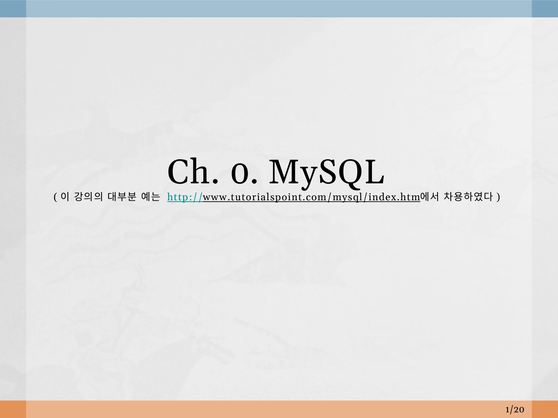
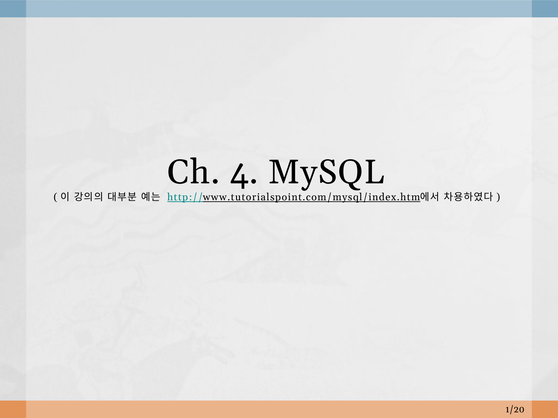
0: 0 -> 4
